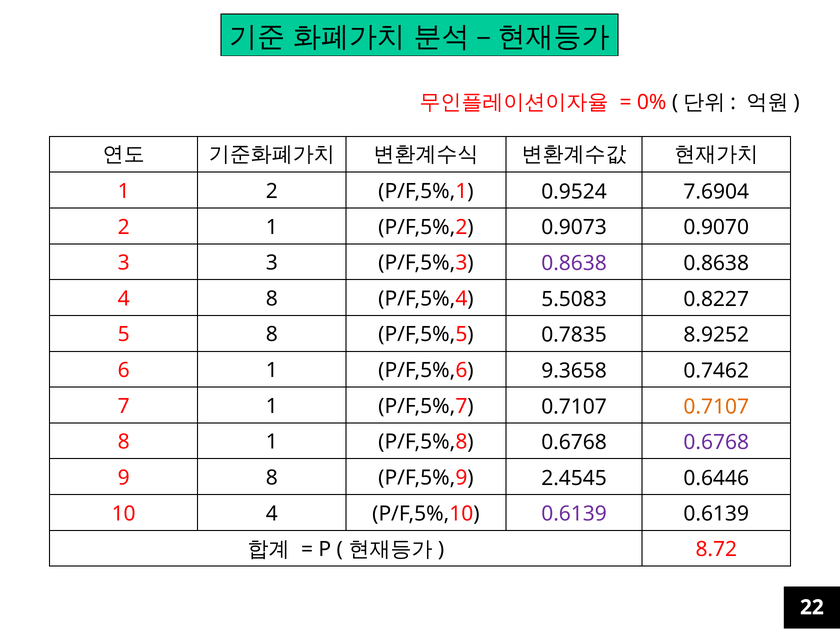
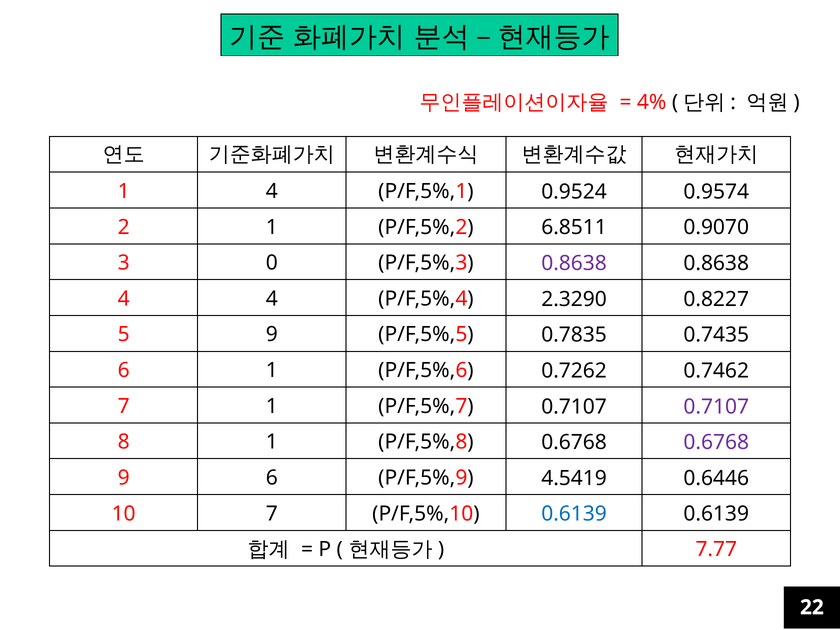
0%: 0% -> 4%
1 2: 2 -> 4
7.6904: 7.6904 -> 0.9574
0.9073: 0.9073 -> 6.8511
3 3: 3 -> 0
4 8: 8 -> 4
5.5083: 5.5083 -> 2.3290
5 8: 8 -> 9
8.9252: 8.9252 -> 0.7435
9.3658: 9.3658 -> 0.7262
0.7107 at (716, 407) colour: orange -> purple
9 8: 8 -> 6
2.4545: 2.4545 -> 4.5419
10 4: 4 -> 7
0.6139 at (574, 514) colour: purple -> blue
8.72: 8.72 -> 7.77
